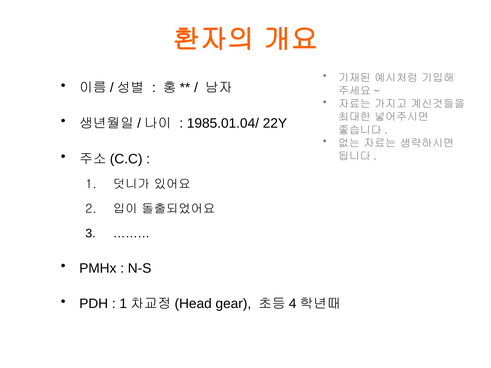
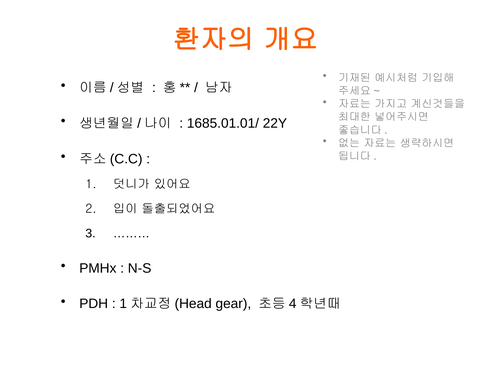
1985.01.04/: 1985.01.04/ -> 1685.01.01/
